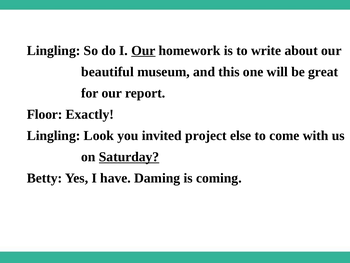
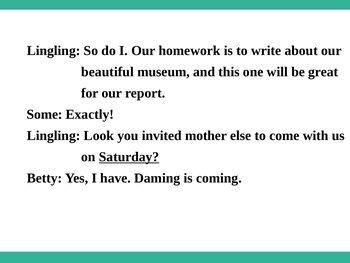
Our at (143, 50) underline: present -> none
Floor: Floor -> Some
project: project -> mother
